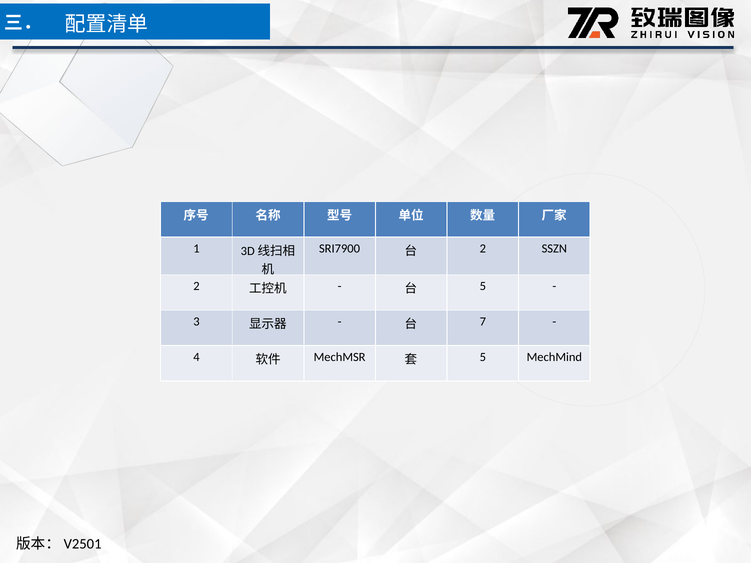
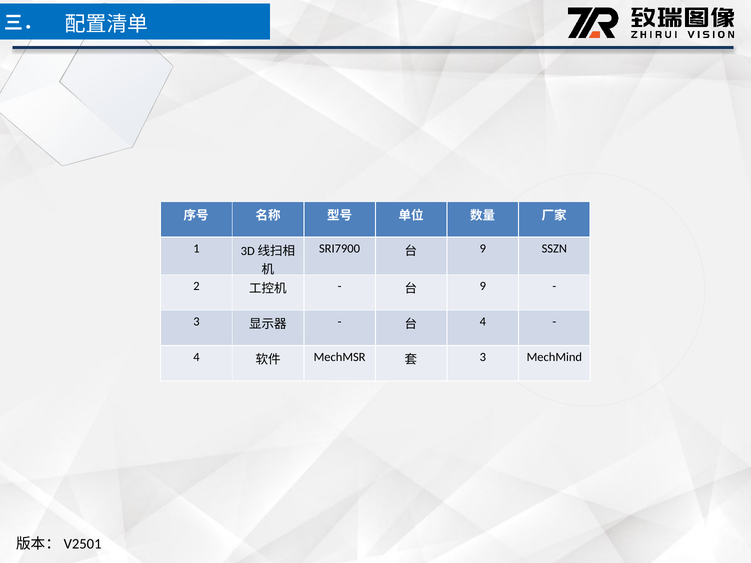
2 at (483, 249): 2 -> 9
5 at (483, 286): 5 -> 9
7 at (483, 322): 7 -> 4
5 at (483, 357): 5 -> 3
